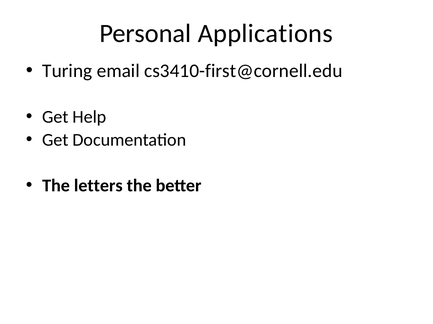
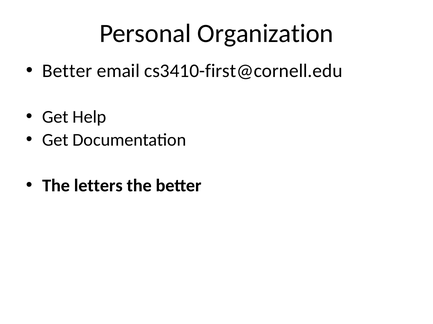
Applications: Applications -> Organization
Turing at (67, 71): Turing -> Better
